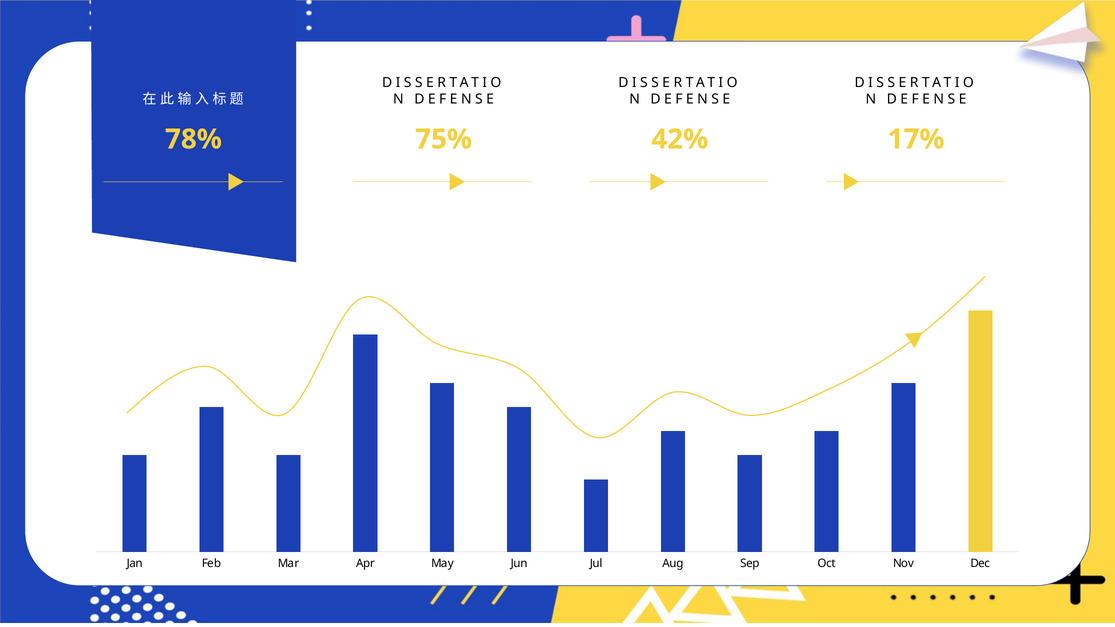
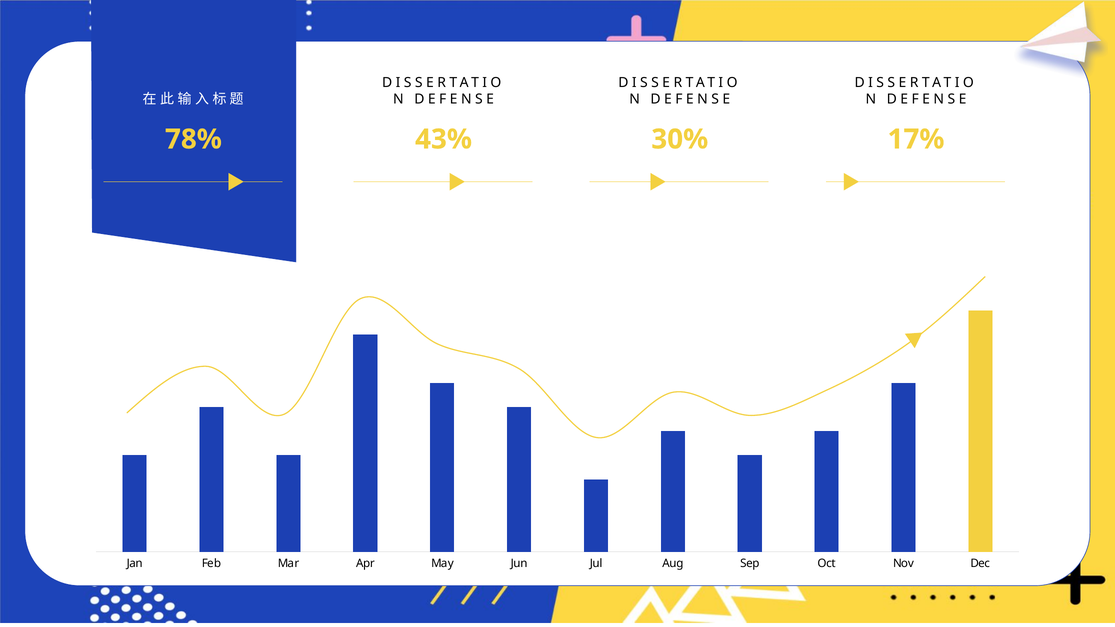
75%: 75% -> 43%
42%: 42% -> 30%
